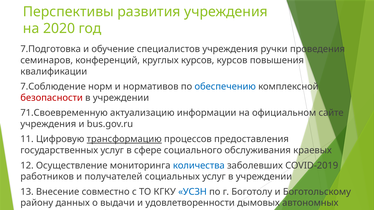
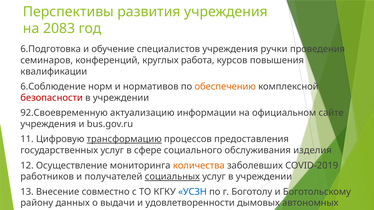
2020: 2020 -> 2083
7.Подготовка: 7.Подготовка -> 6.Подготовка
круглых курсов: курсов -> работа
7.Соблюдение: 7.Соблюдение -> 6.Соблюдение
обеспечению colour: blue -> orange
71.Своевременную: 71.Своевременную -> 92.Своевременную
краевых: краевых -> изделия
количества colour: blue -> orange
социальных underline: none -> present
